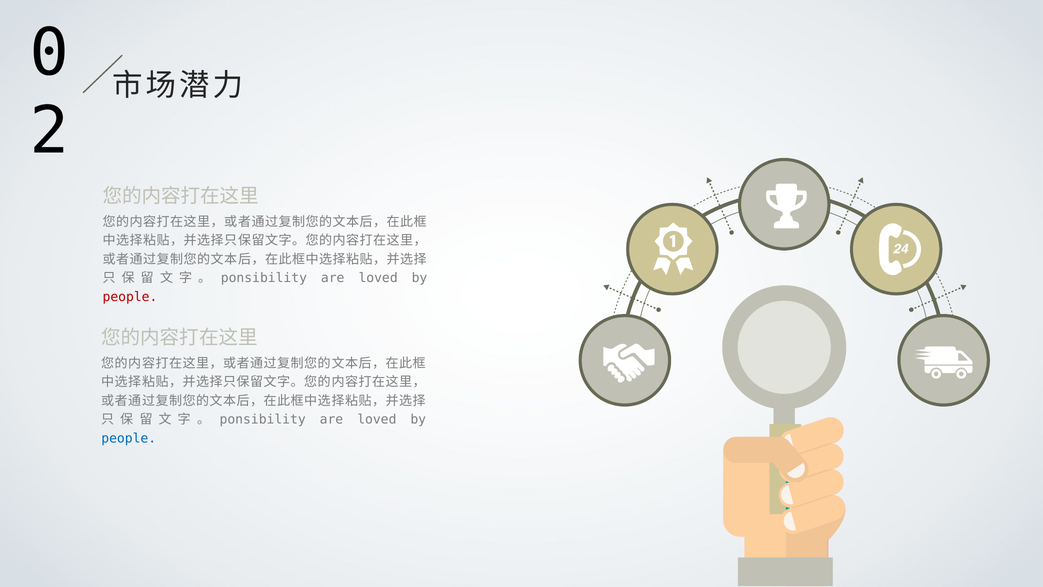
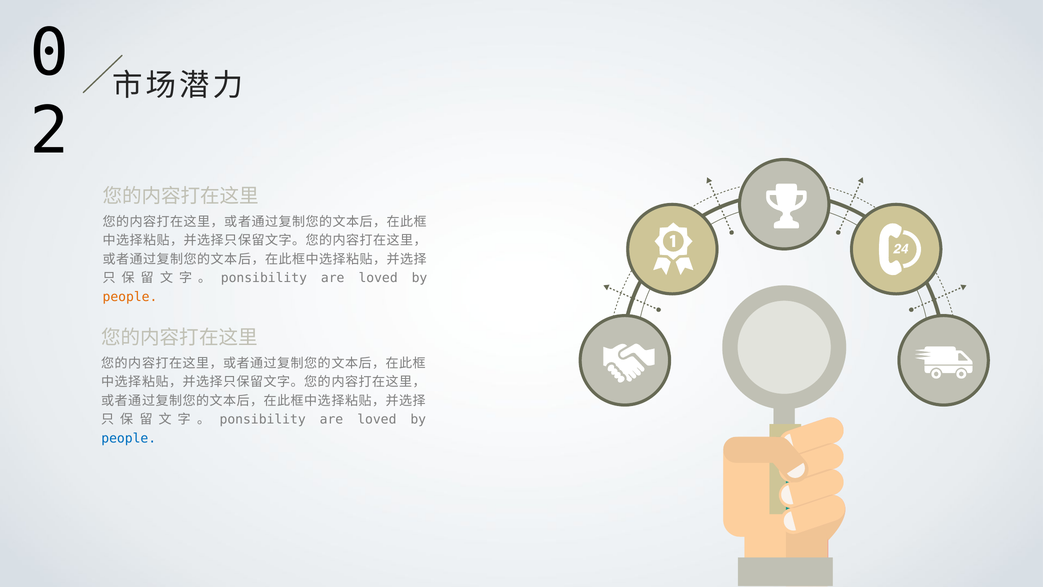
people at (130, 297) colour: red -> orange
